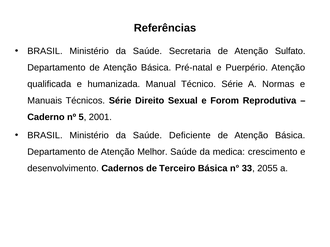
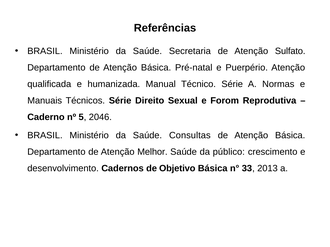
2001: 2001 -> 2046
Deficiente: Deficiente -> Consultas
medica: medica -> público
Terceiro: Terceiro -> Objetivo
2055: 2055 -> 2013
